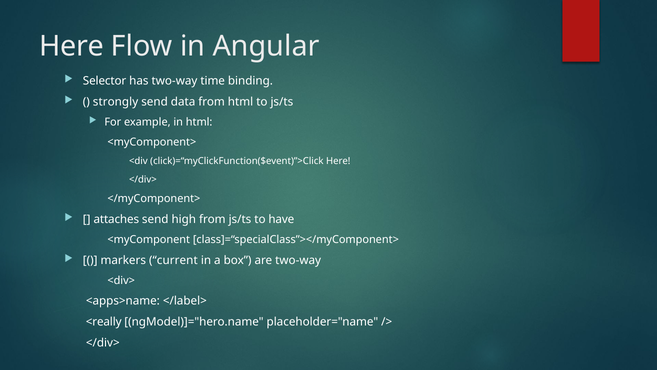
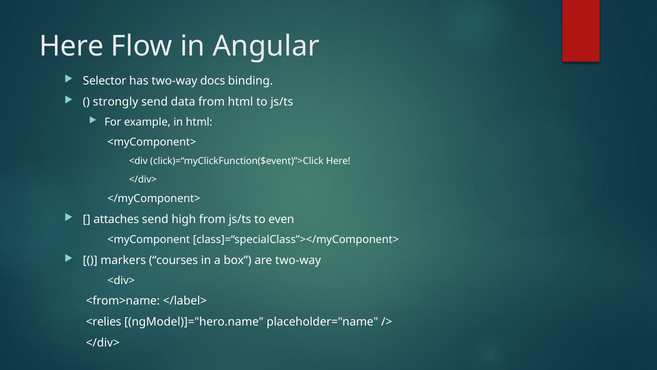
time: time -> docs
have: have -> even
current: current -> courses
<apps>name: <apps>name -> <from>name
<really: <really -> <relies
